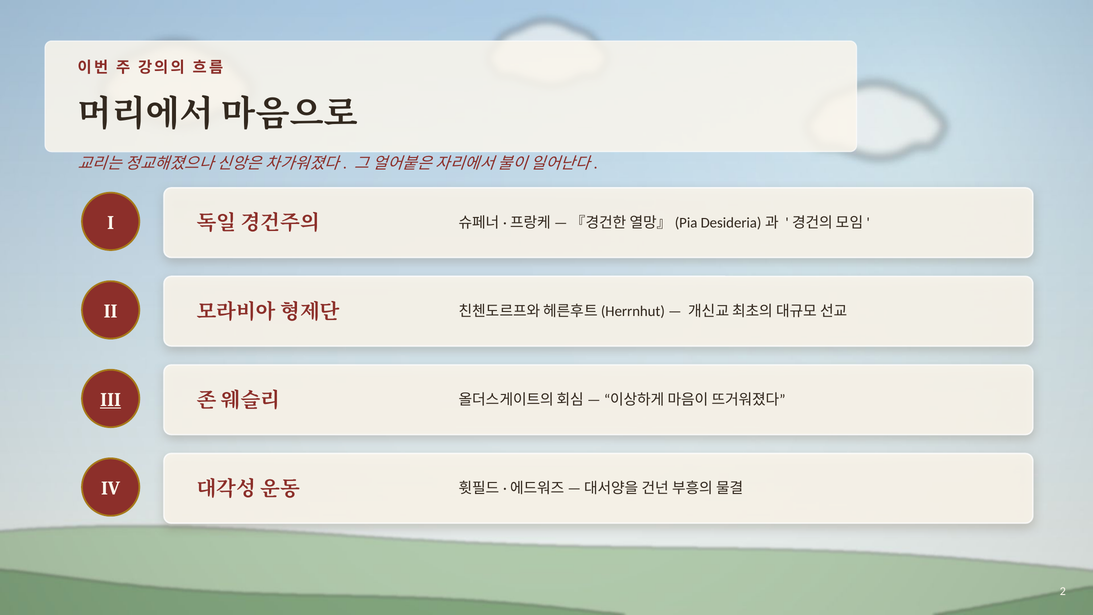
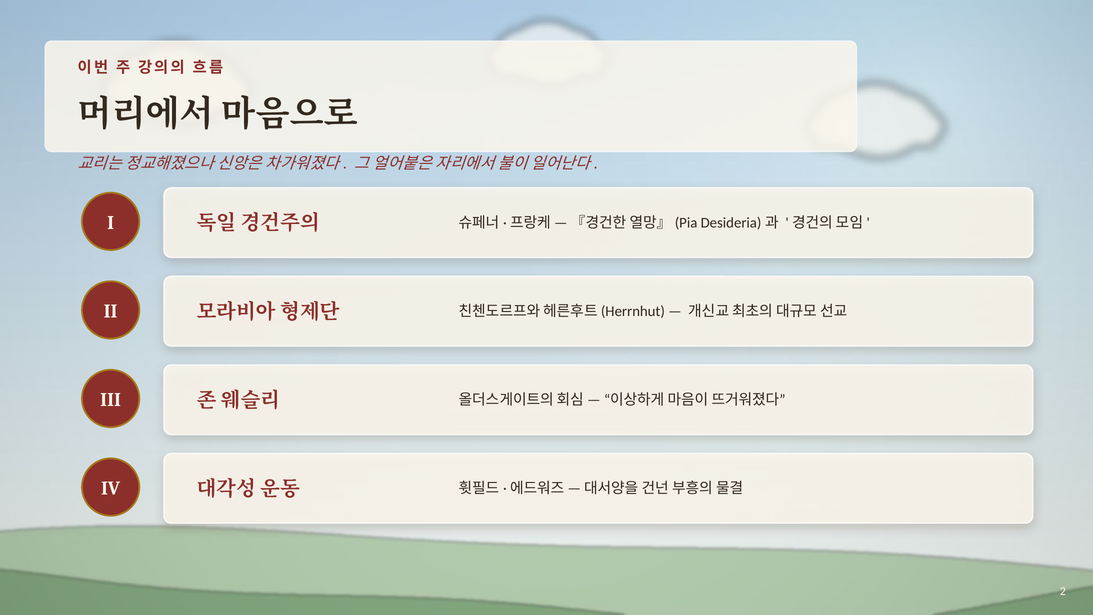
III underline: present -> none
